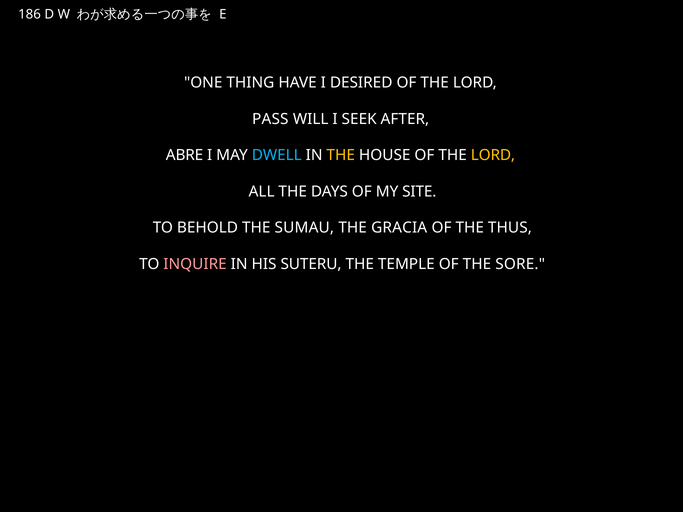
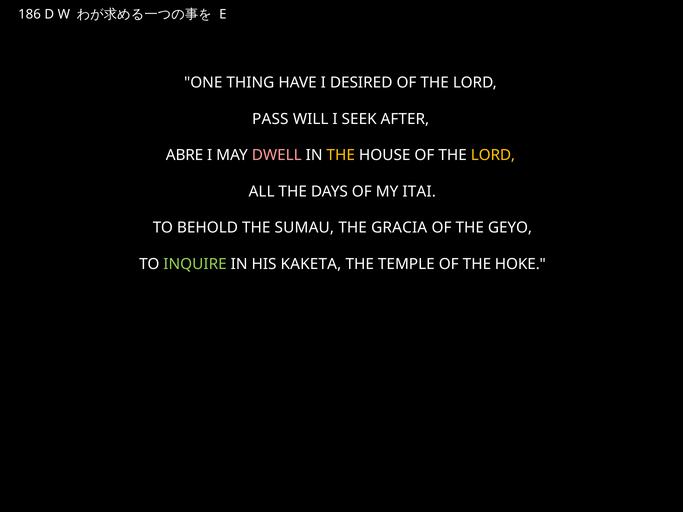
DWELL colour: light blue -> pink
SITE: SITE -> ITAI
THUS: THUS -> GEYO
INQUIRE colour: pink -> light green
SUTERU: SUTERU -> KAKETA
SORE: SORE -> HOKE
